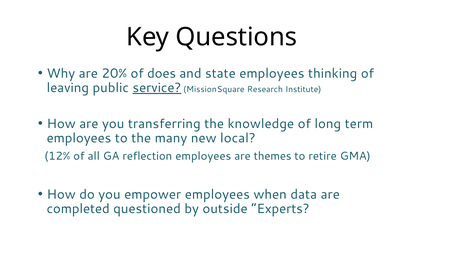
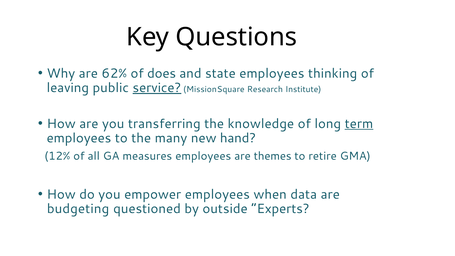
20%: 20% -> 62%
term underline: none -> present
local: local -> hand
reflection: reflection -> measures
completed: completed -> budgeting
